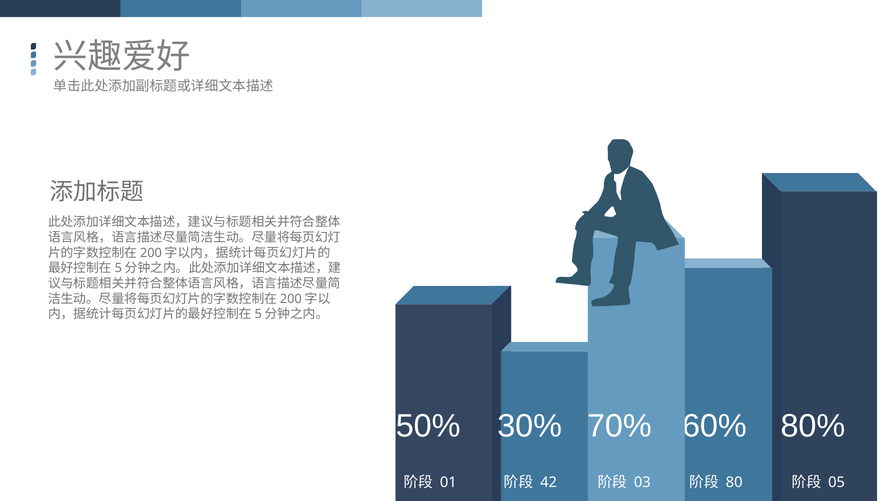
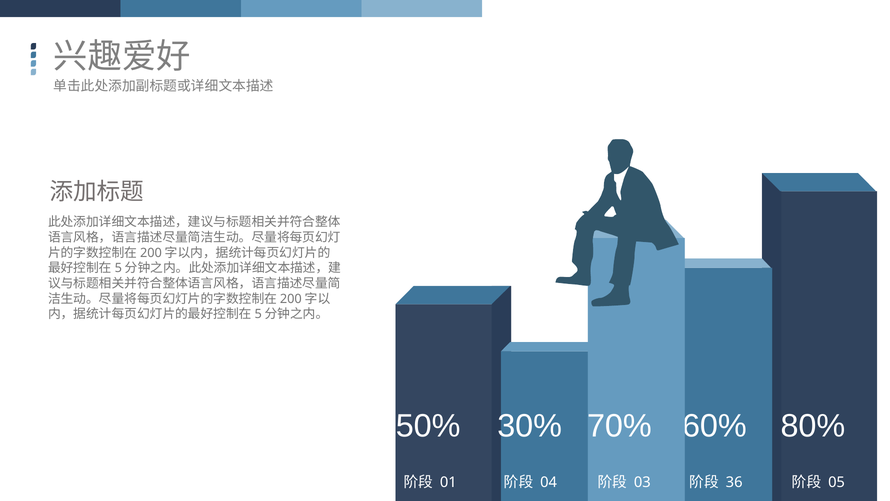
42: 42 -> 04
80: 80 -> 36
